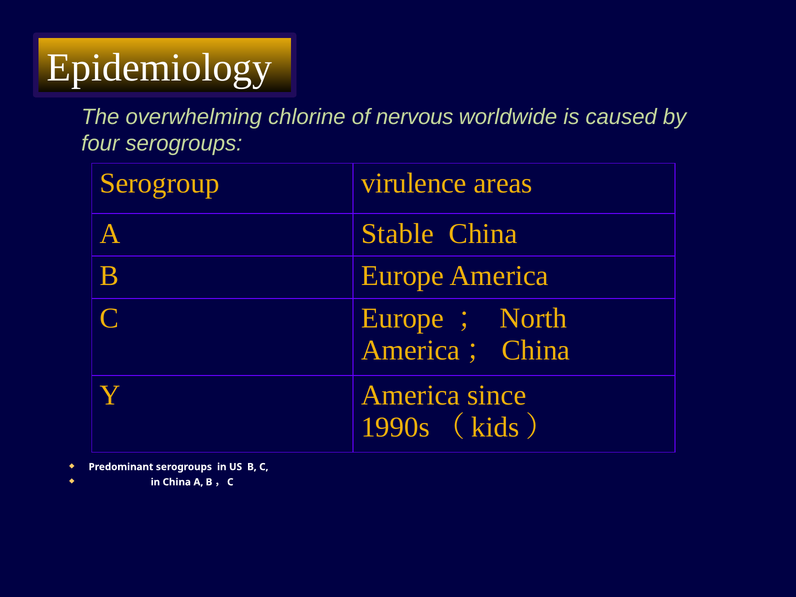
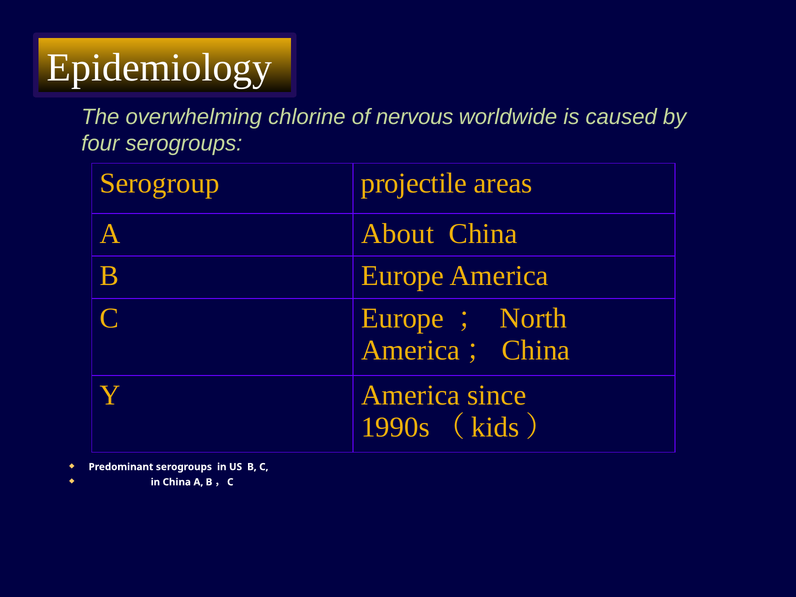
virulence: virulence -> projectile
Stable: Stable -> About
